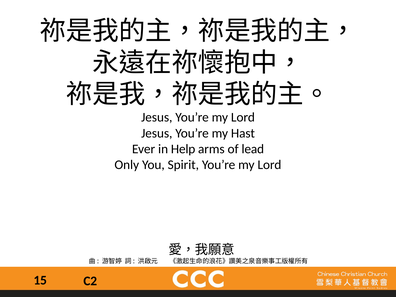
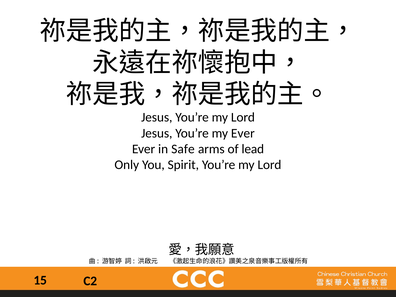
my Hast: Hast -> Ever
Help: Help -> Safe
